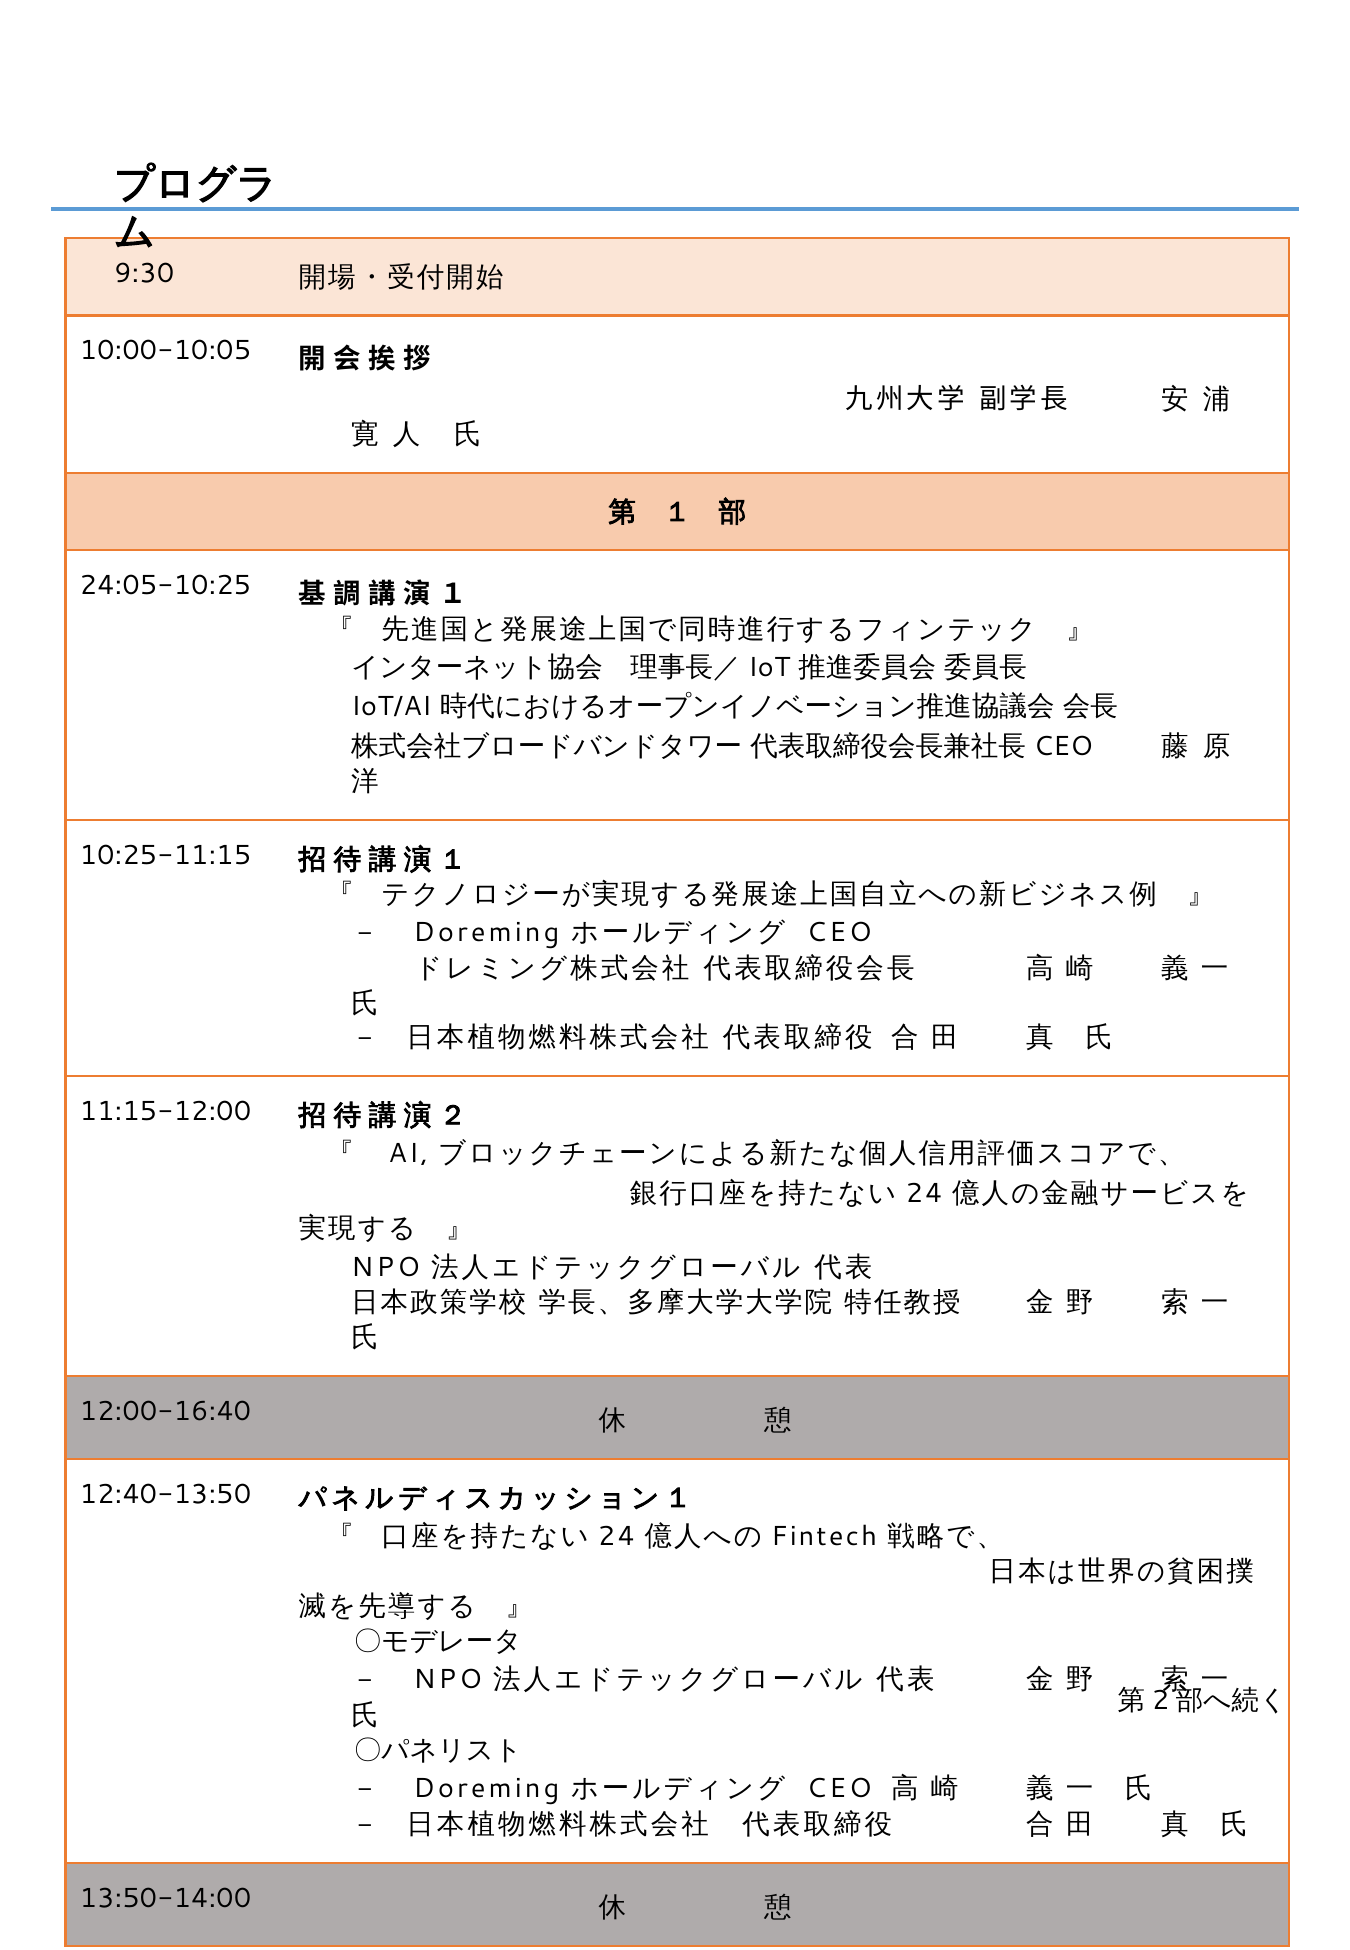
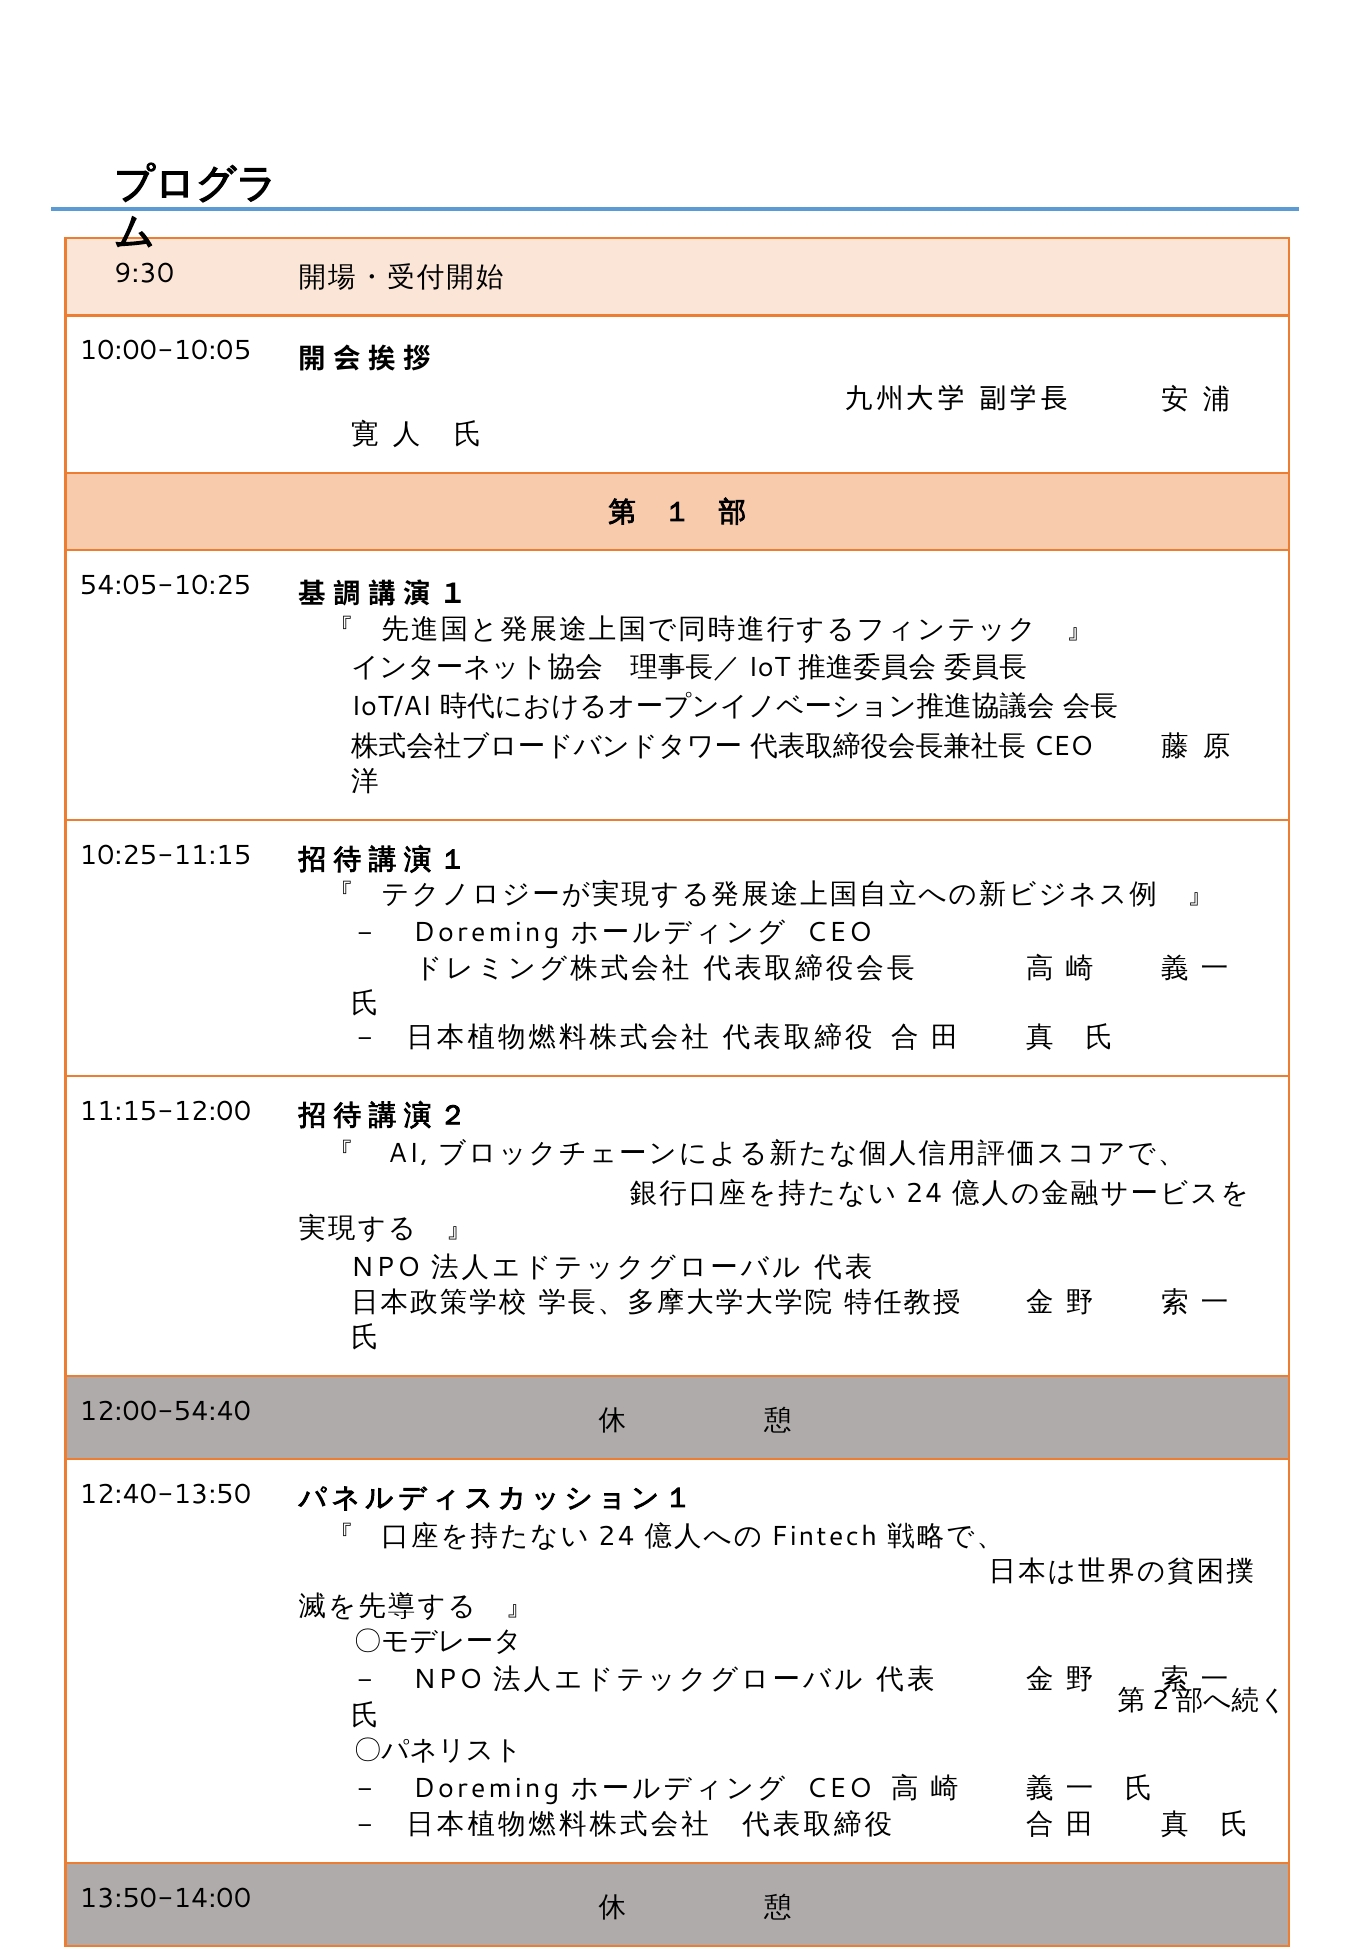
24:05-10:25: 24:05-10:25 -> 54:05-10:25
12:00-16:40: 12:00-16:40 -> 12:00-54:40
